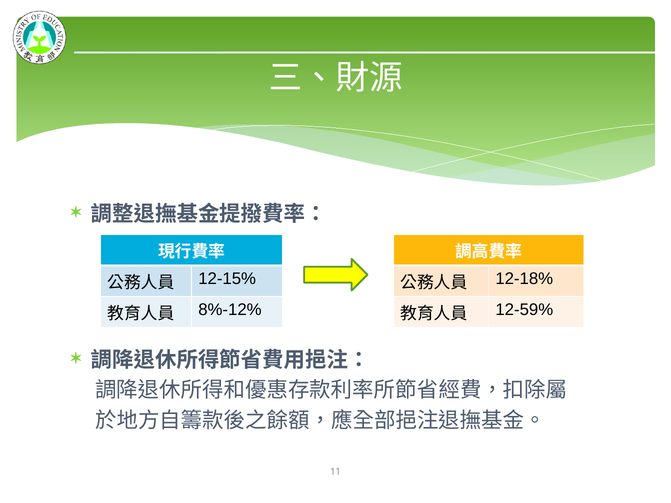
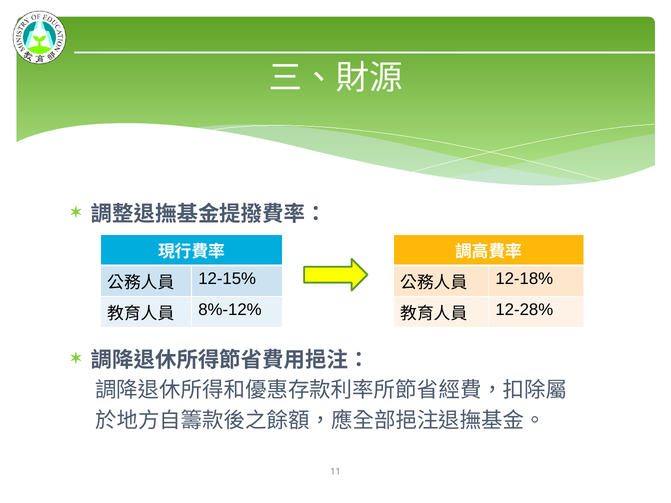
12-59%: 12-59% -> 12-28%
